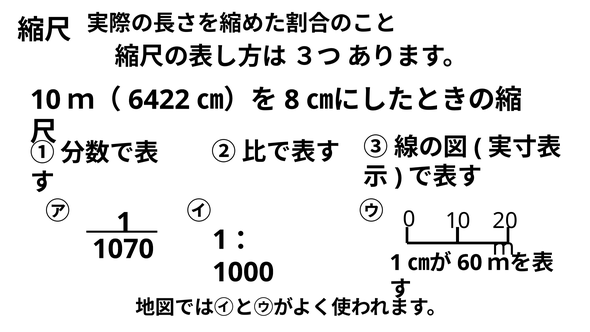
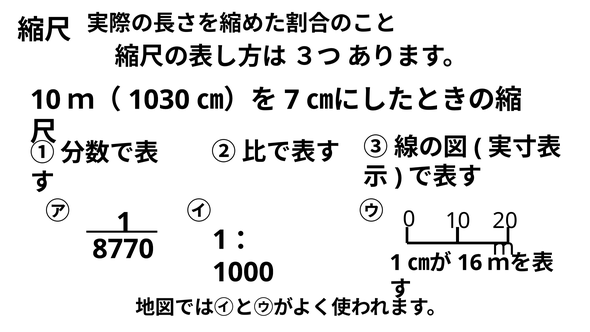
6422: 6422 -> 1030
8: 8 -> 7
1070: 1070 -> 8770
60: 60 -> 16
